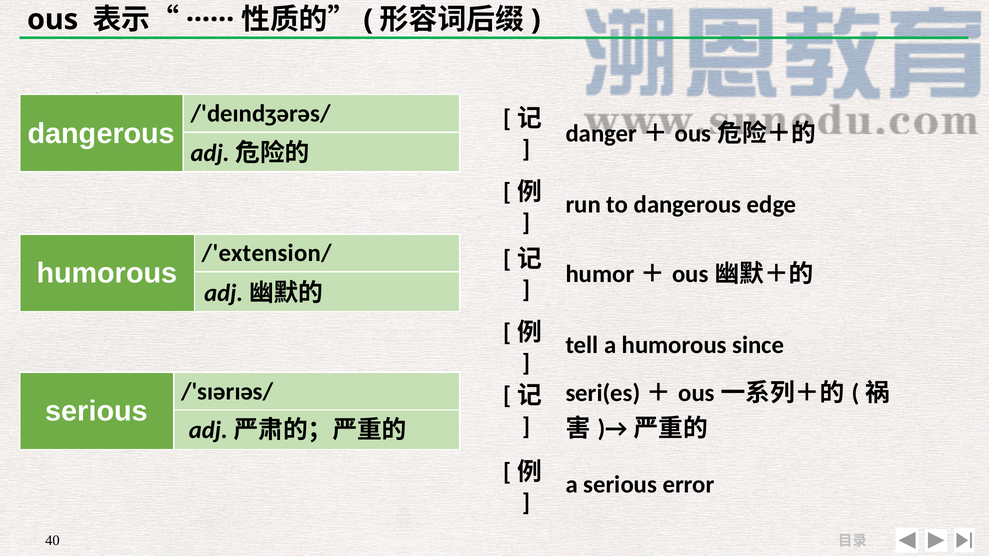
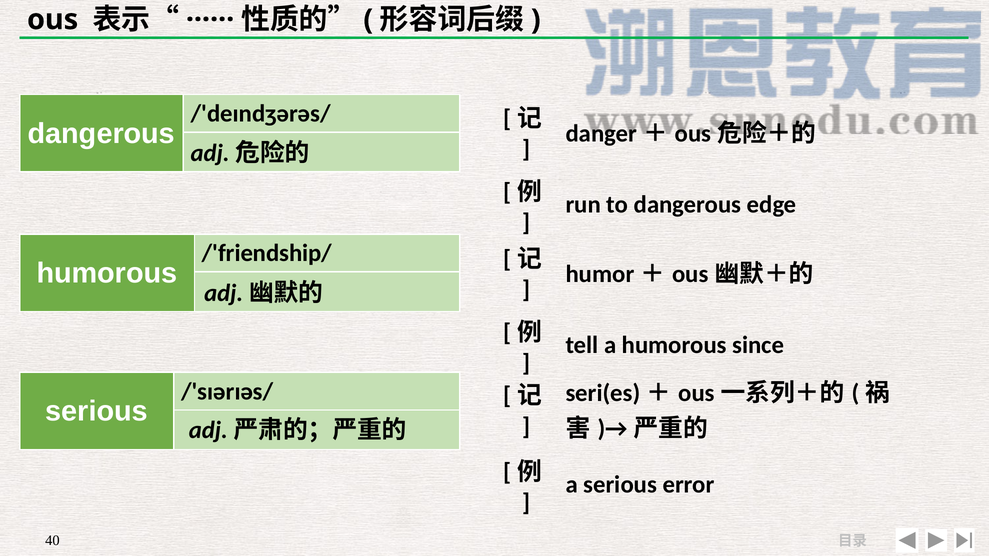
/'extension/: /'extension/ -> /'friendship/
